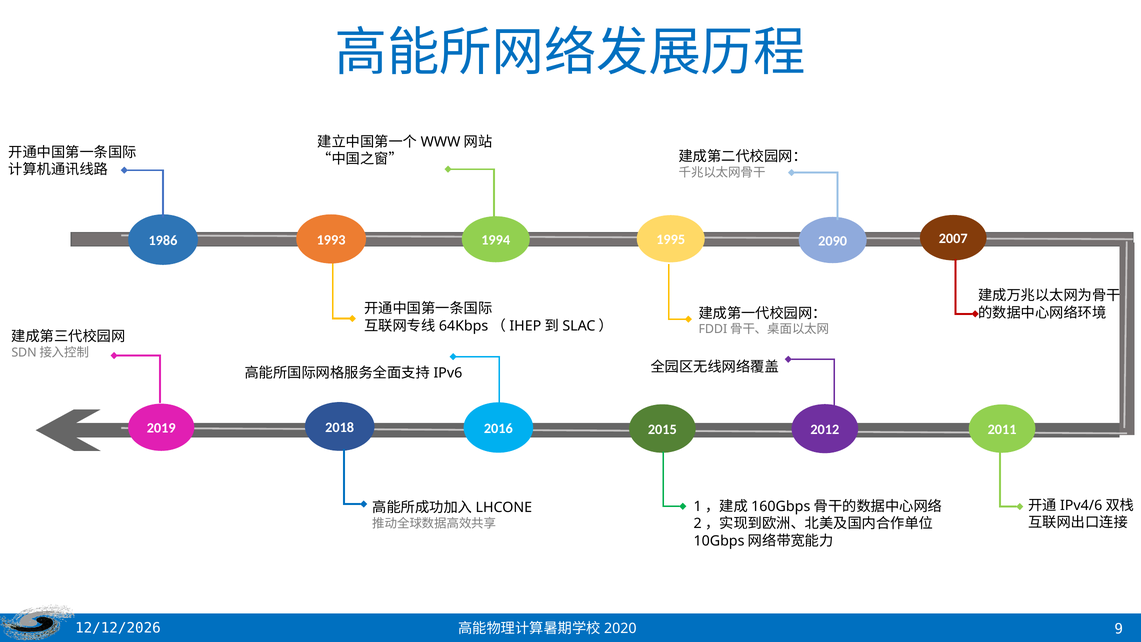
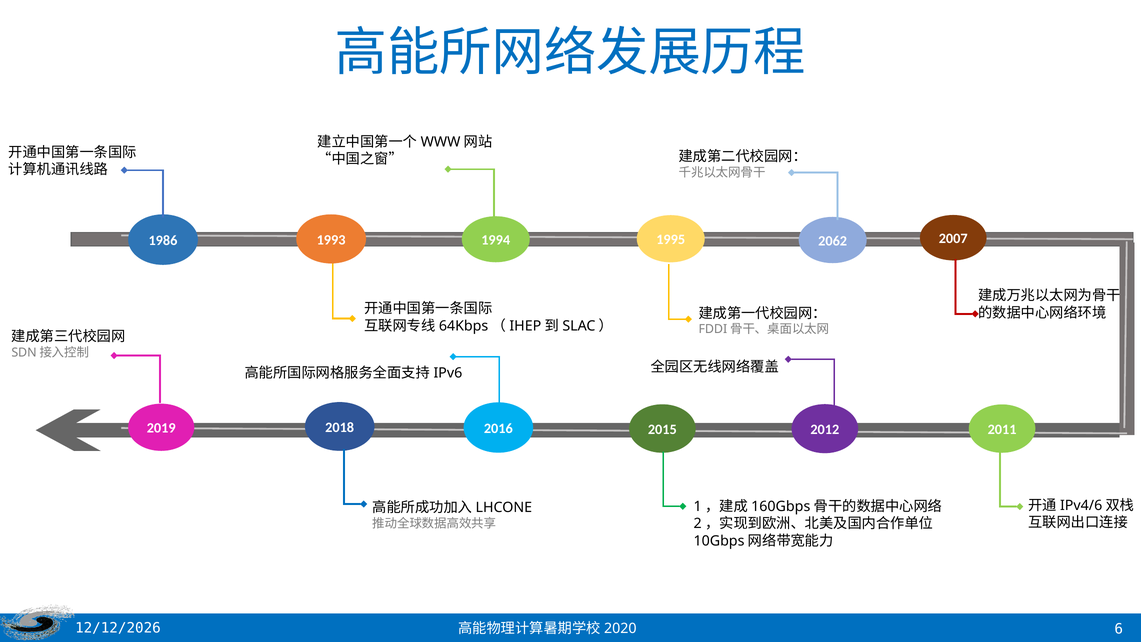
2090: 2090 -> 2062
9: 9 -> 6
